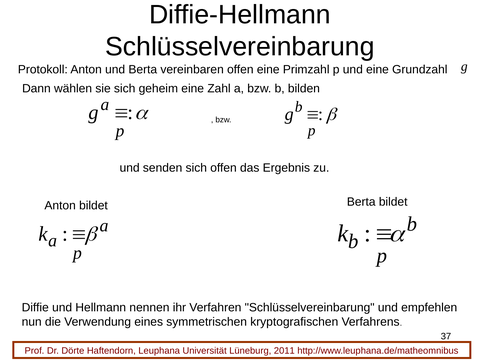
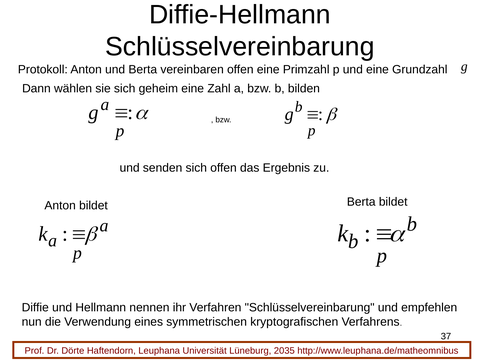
2011: 2011 -> 2035
